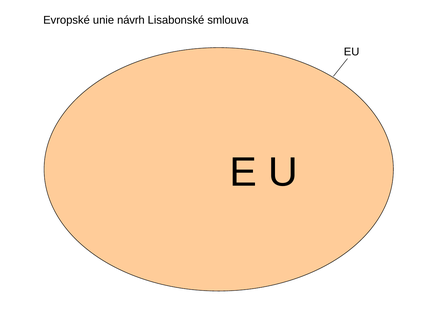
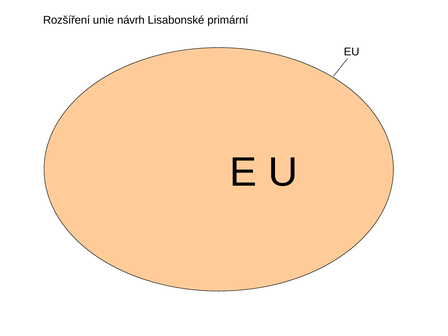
Evropské: Evropské -> Rozšíření
smlouva: smlouva -> primární
